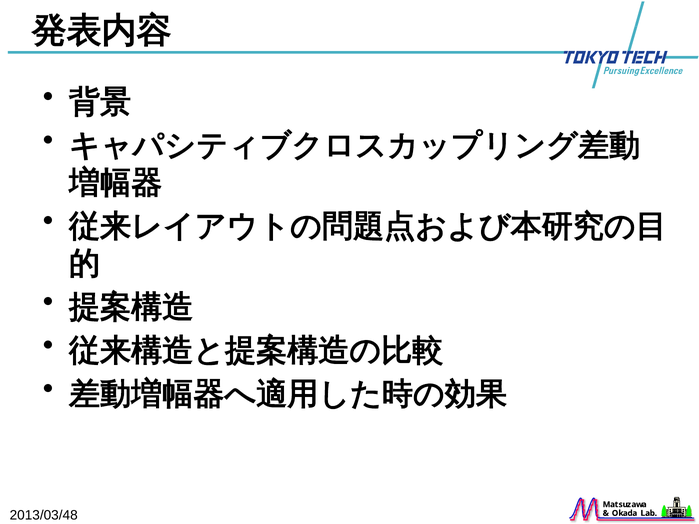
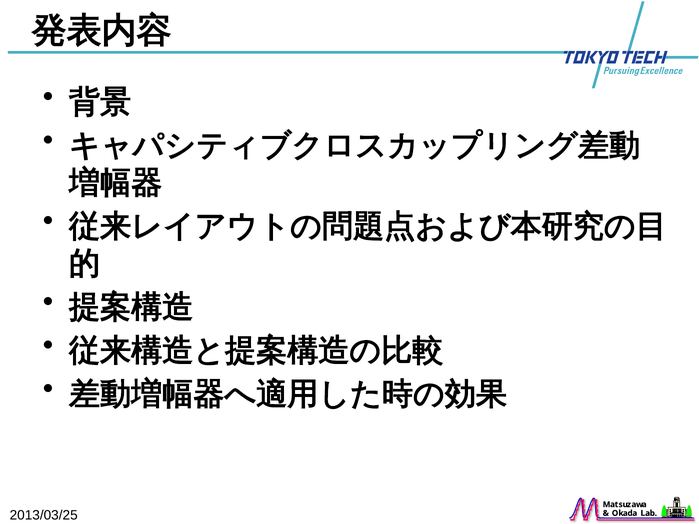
2013/03/48: 2013/03/48 -> 2013/03/25
